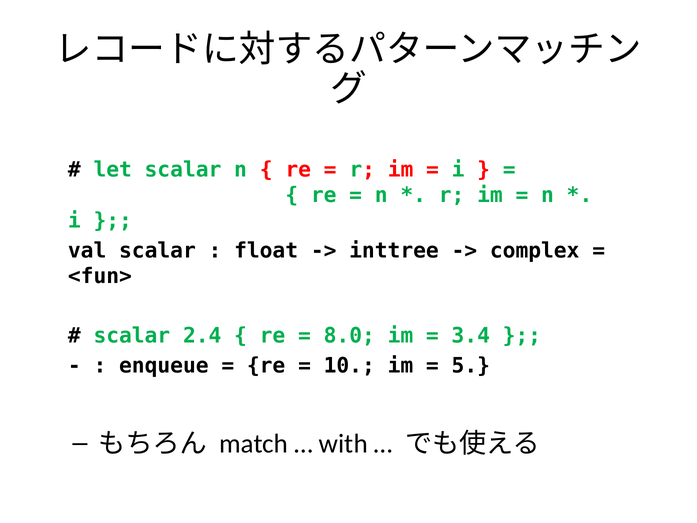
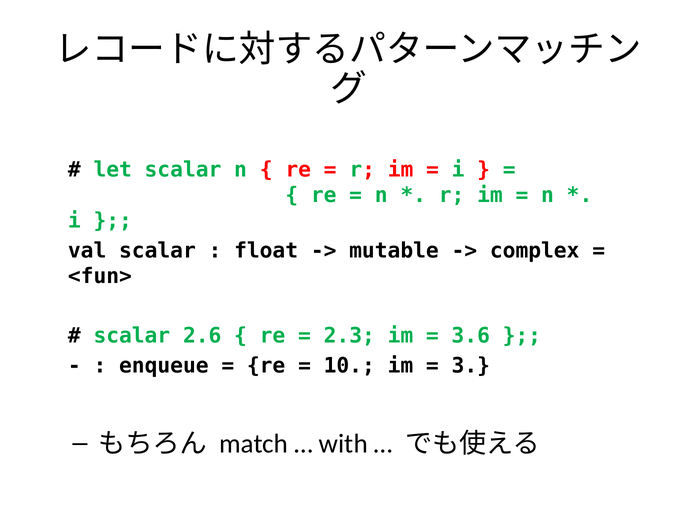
inttree: inttree -> mutable
2.4: 2.4 -> 2.6
8.0: 8.0 -> 2.3
3.4: 3.4 -> 3.6
5: 5 -> 3
